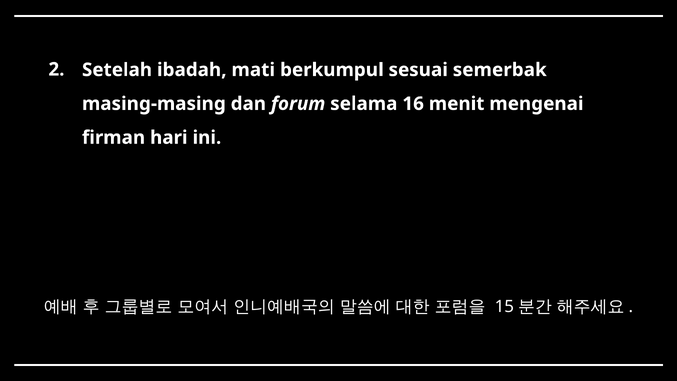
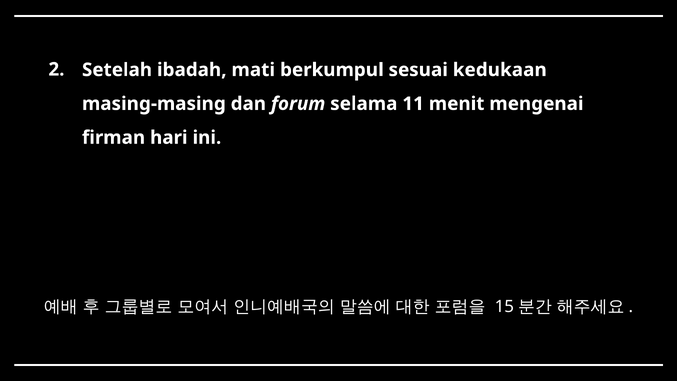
semerbak: semerbak -> kedukaan
16: 16 -> 11
